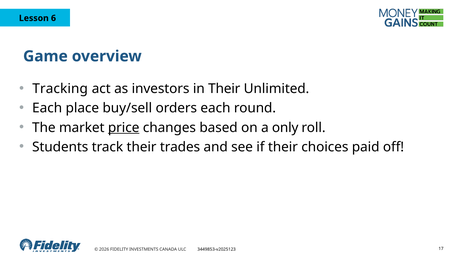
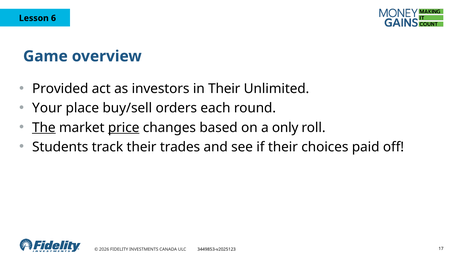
Tracking: Tracking -> Provided
Each at (47, 108): Each -> Your
The underline: none -> present
